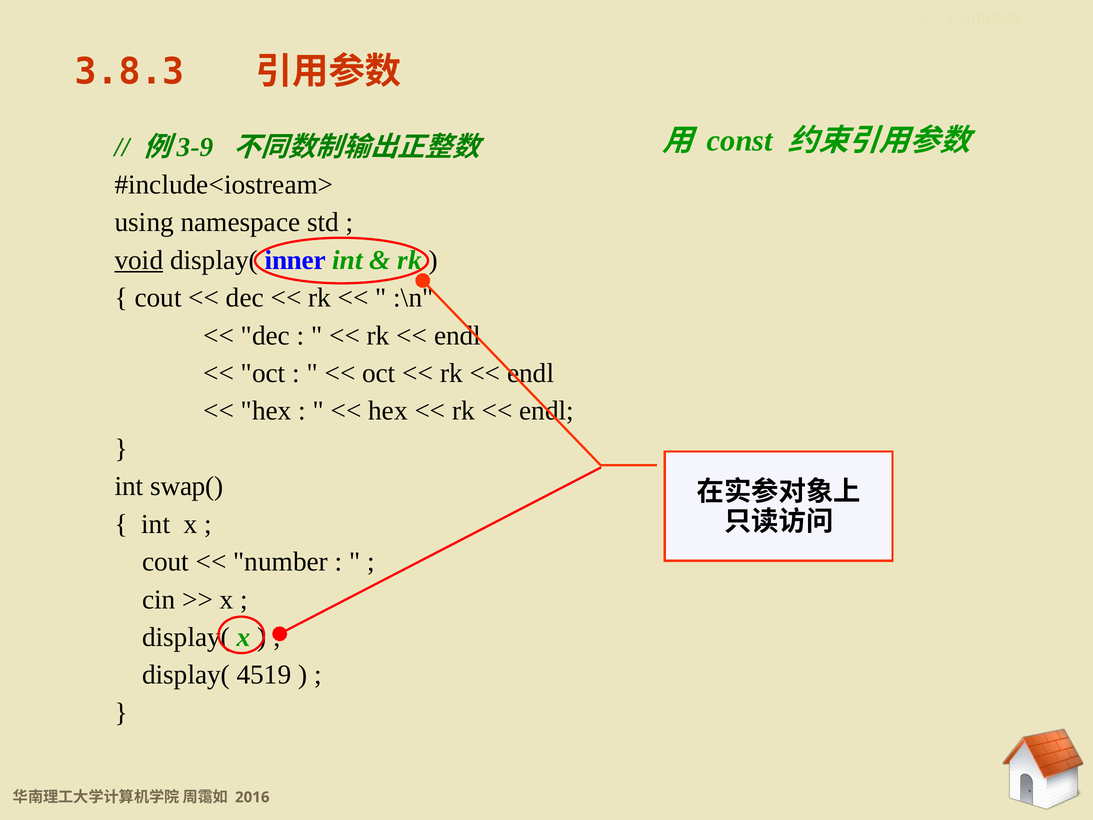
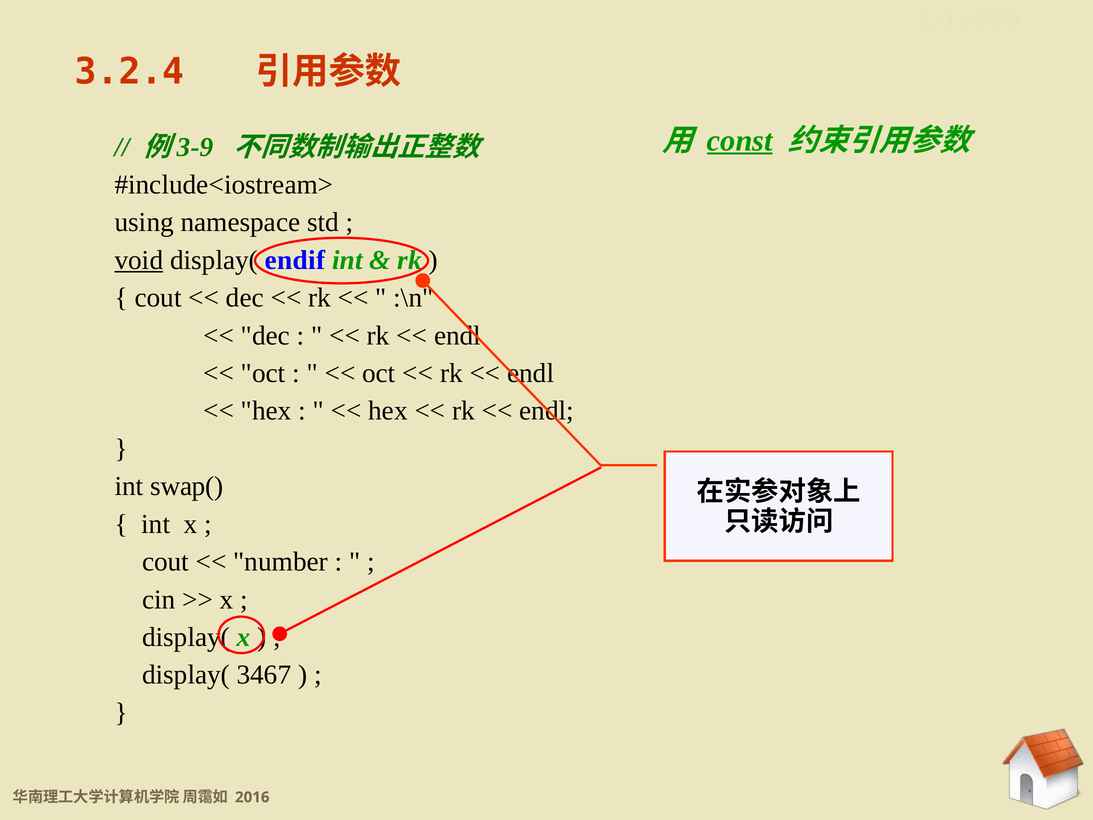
3.8.3: 3.8.3 -> 3.2.4
const underline: none -> present
inner: inner -> endif
4519: 4519 -> 3467
